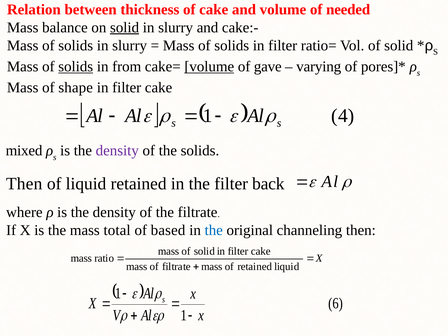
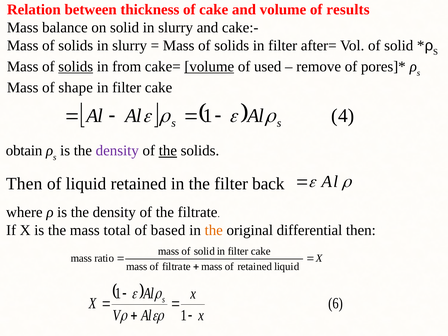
needed: needed -> results
solid at (125, 27) underline: present -> none
ratio=: ratio= -> after=
gave: gave -> used
varying: varying -> remove
mixed: mixed -> obtain
the at (168, 151) underline: none -> present
the at (214, 230) colour: blue -> orange
channeling: channeling -> differential
